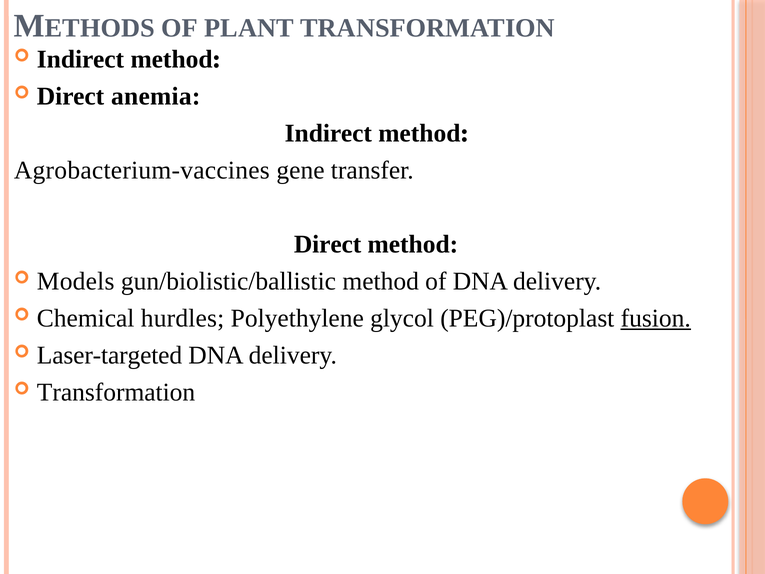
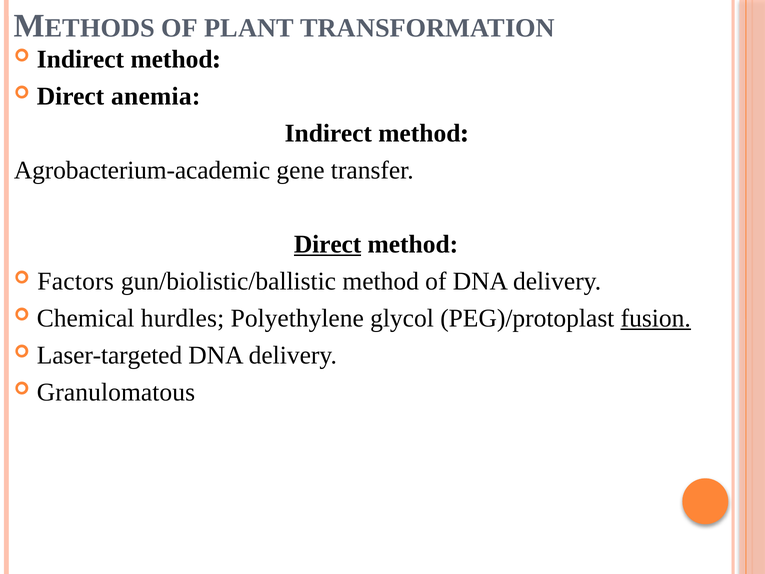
Agrobacterium-vaccines: Agrobacterium-vaccines -> Agrobacterium-academic
Direct at (328, 244) underline: none -> present
Models: Models -> Factors
Transformation at (116, 392): Transformation -> Granulomatous
